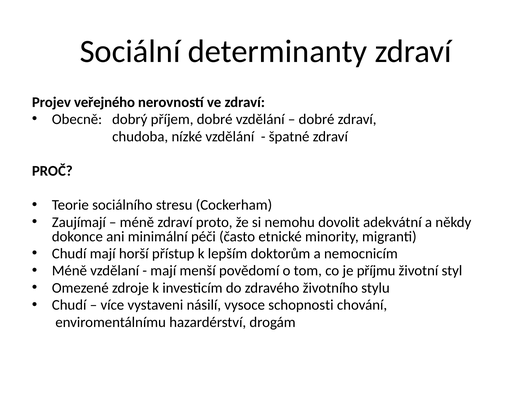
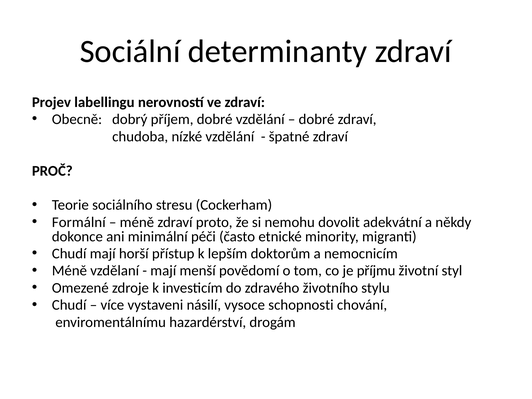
veřejného: veřejného -> labellingu
Zaujímají: Zaujímají -> Formální
